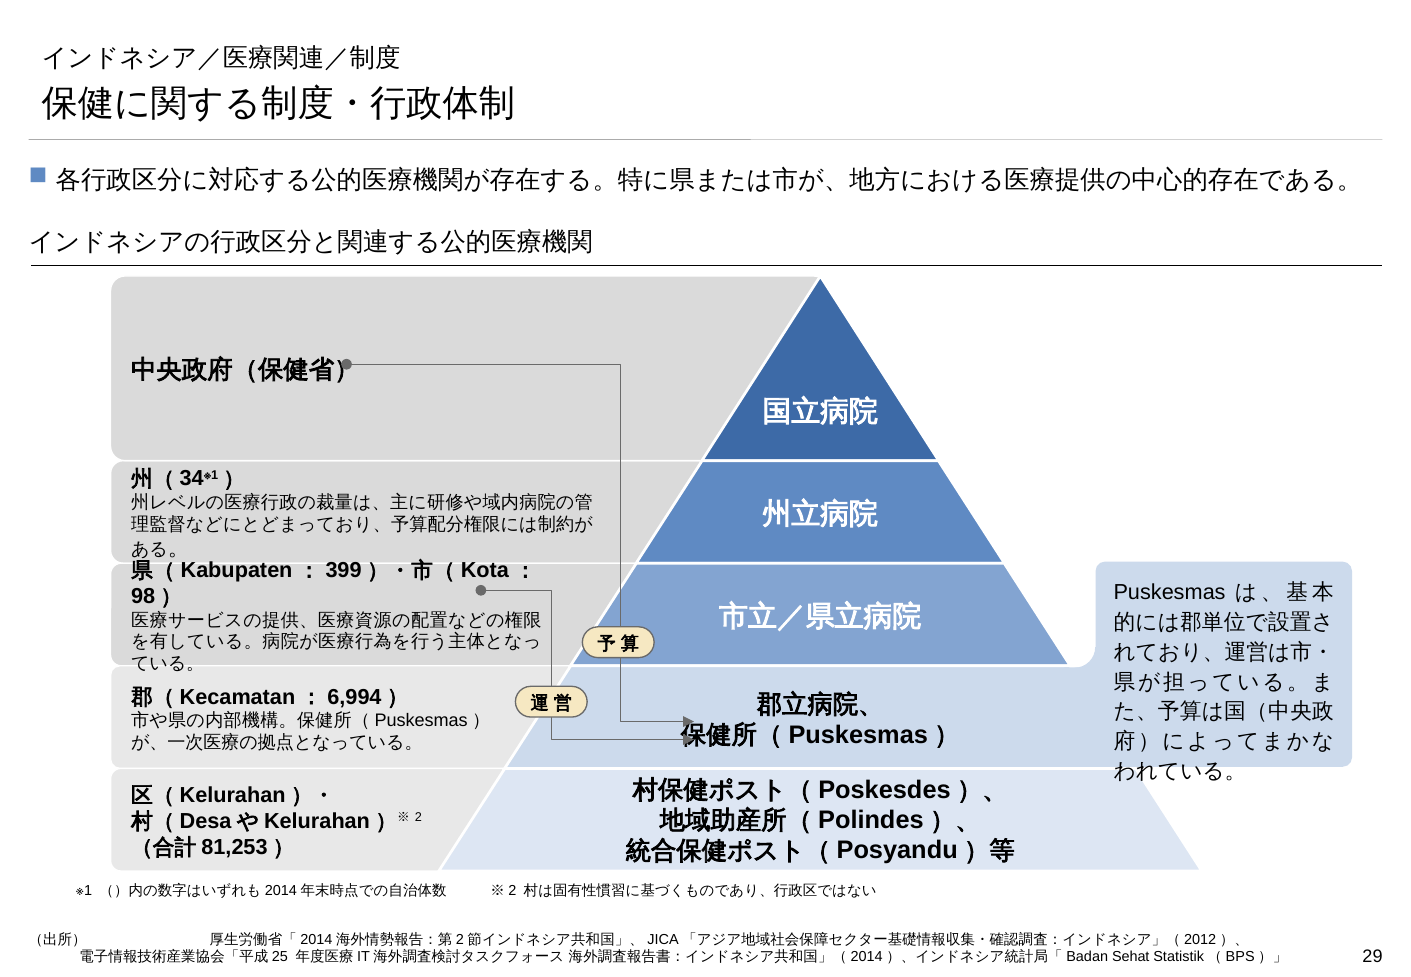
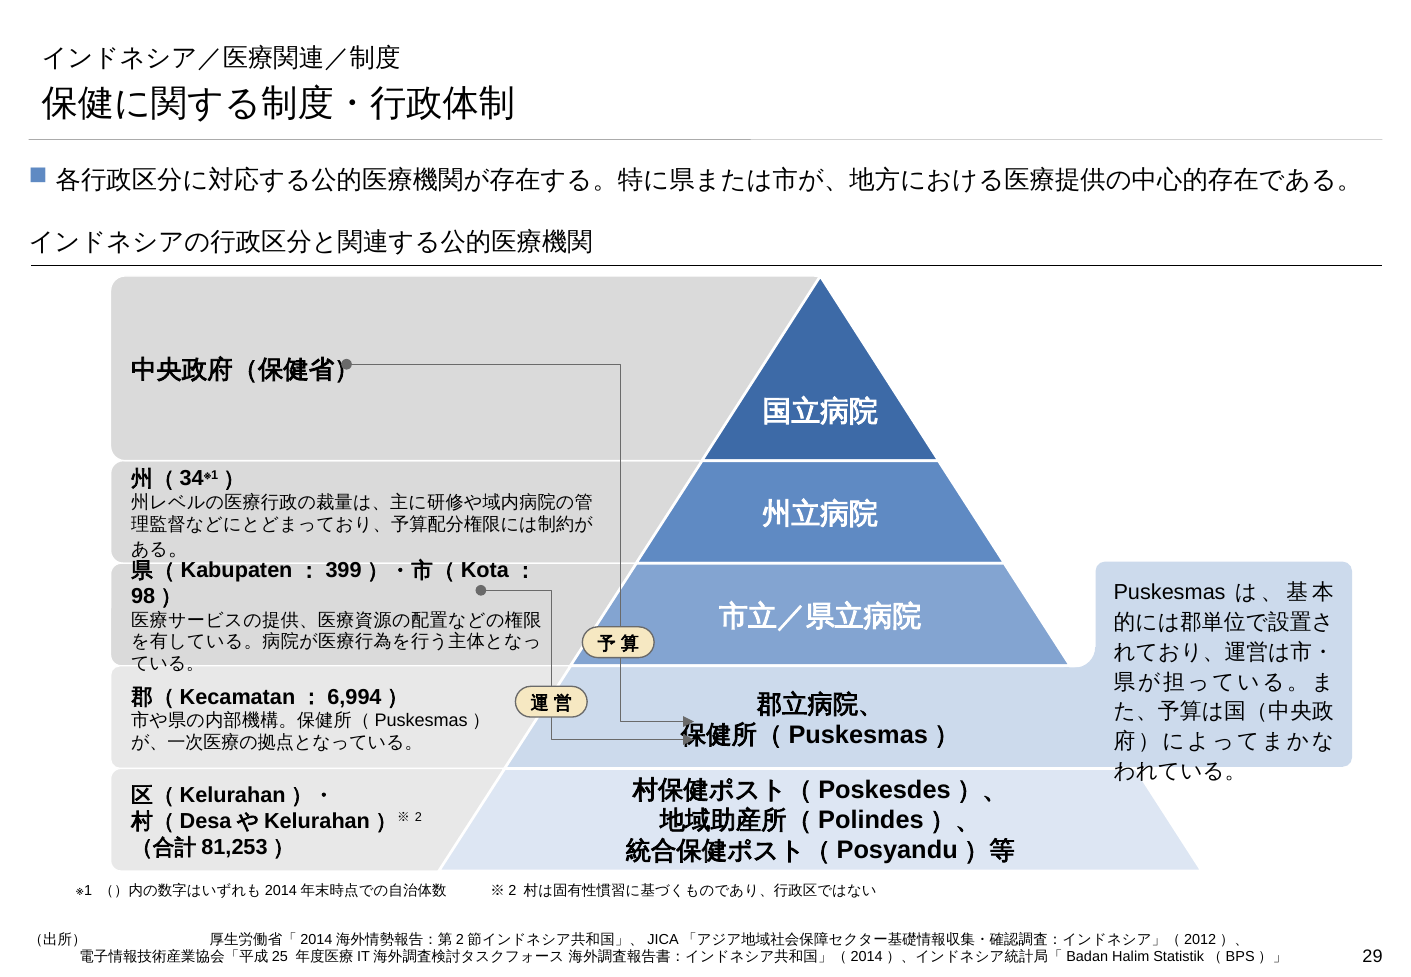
Sehat: Sehat -> Halim
